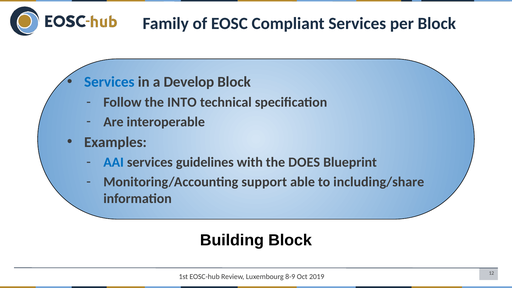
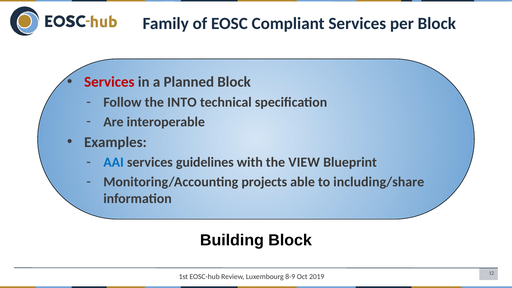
Services at (109, 82) colour: blue -> red
Develop: Develop -> Planned
DOES: DOES -> VIEW
support: support -> projects
